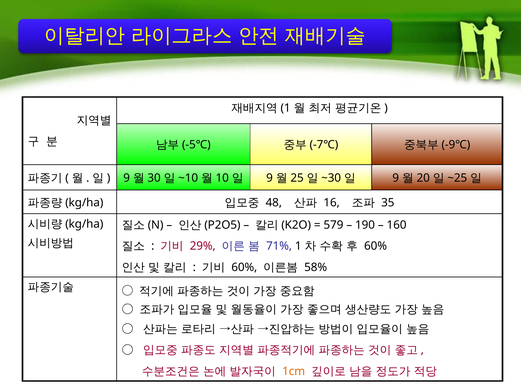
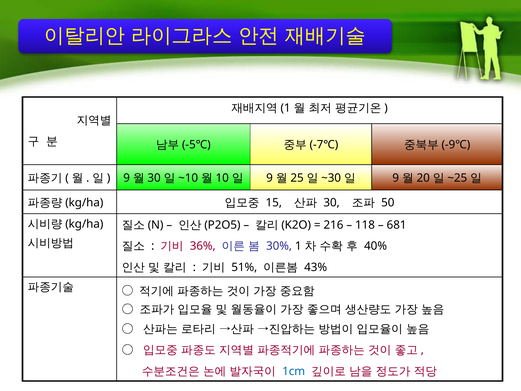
48: 48 -> 15
16: 16 -> 30
35: 35 -> 50
579: 579 -> 216
190: 190 -> 118
160: 160 -> 681
29%: 29% -> 36%
71%: 71% -> 30%
60% at (376, 246): 60% -> 40%
60% at (244, 267): 60% -> 51%
58%: 58% -> 43%
1cm colour: orange -> blue
